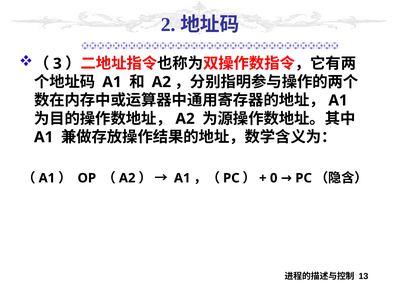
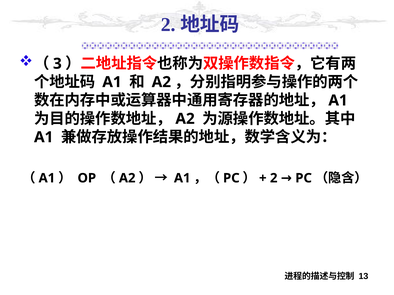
0 at (274, 178): 0 -> 2
